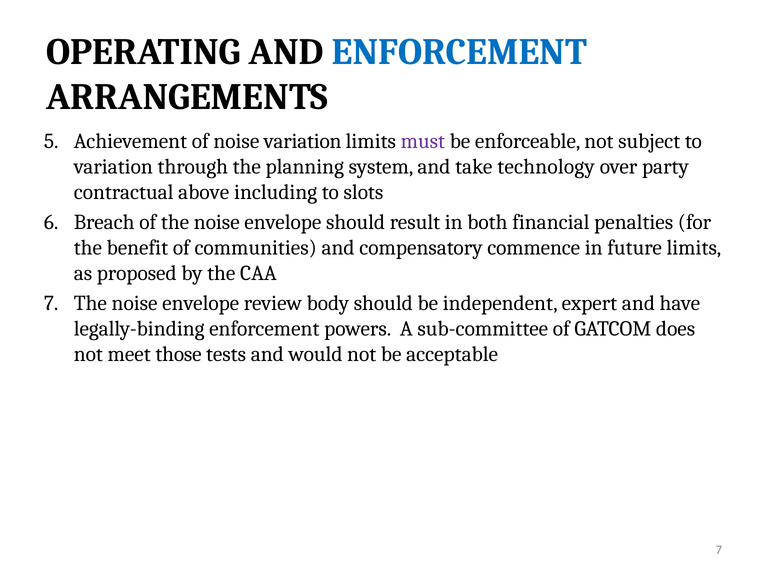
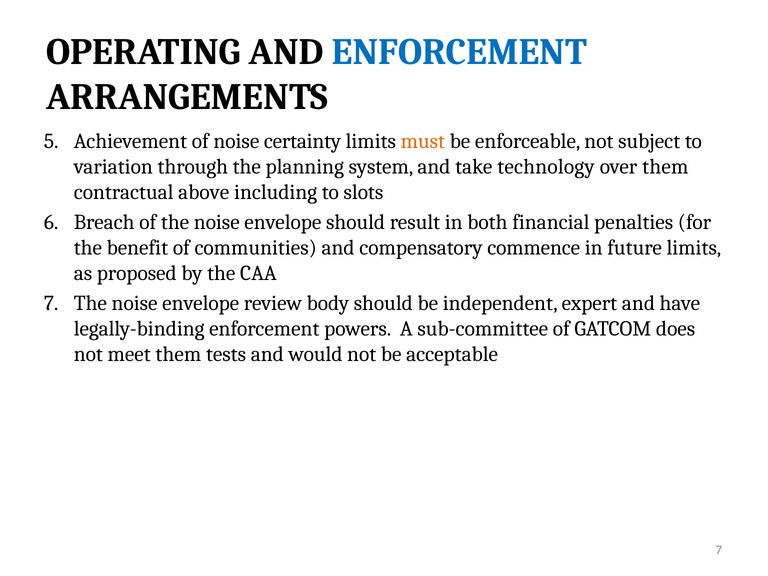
noise variation: variation -> certainty
must colour: purple -> orange
over party: party -> them
meet those: those -> them
